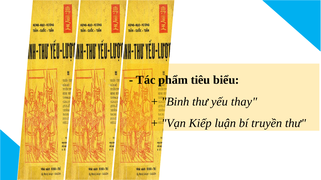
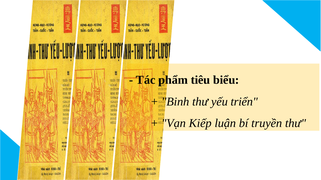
thay: thay -> triển
